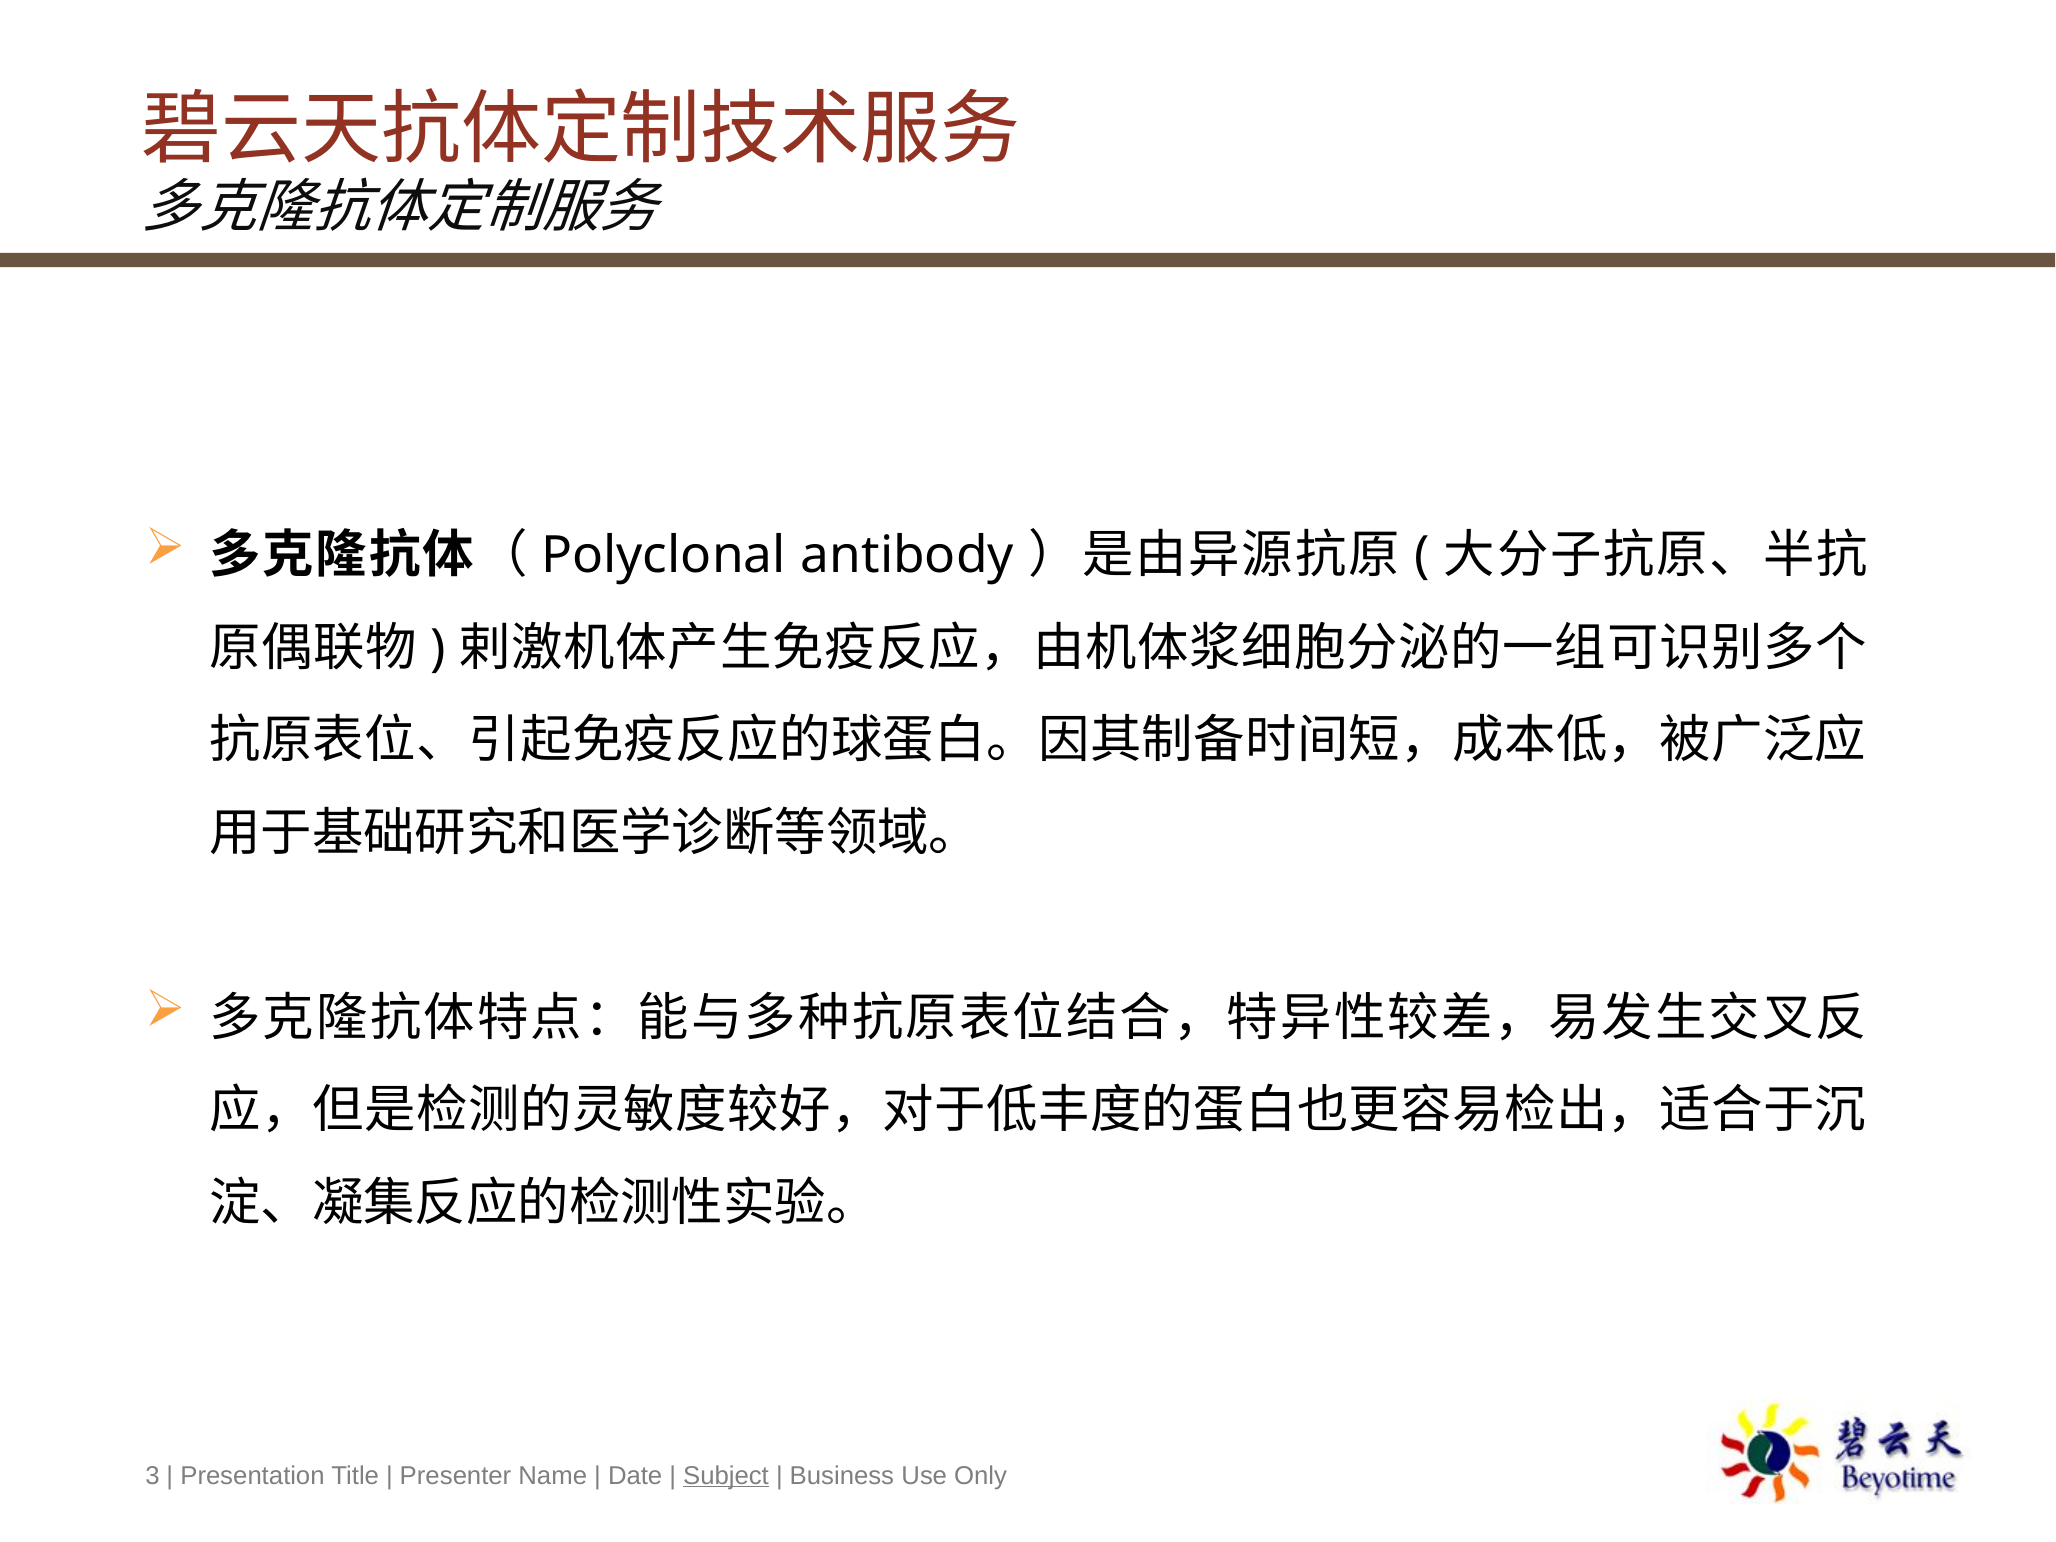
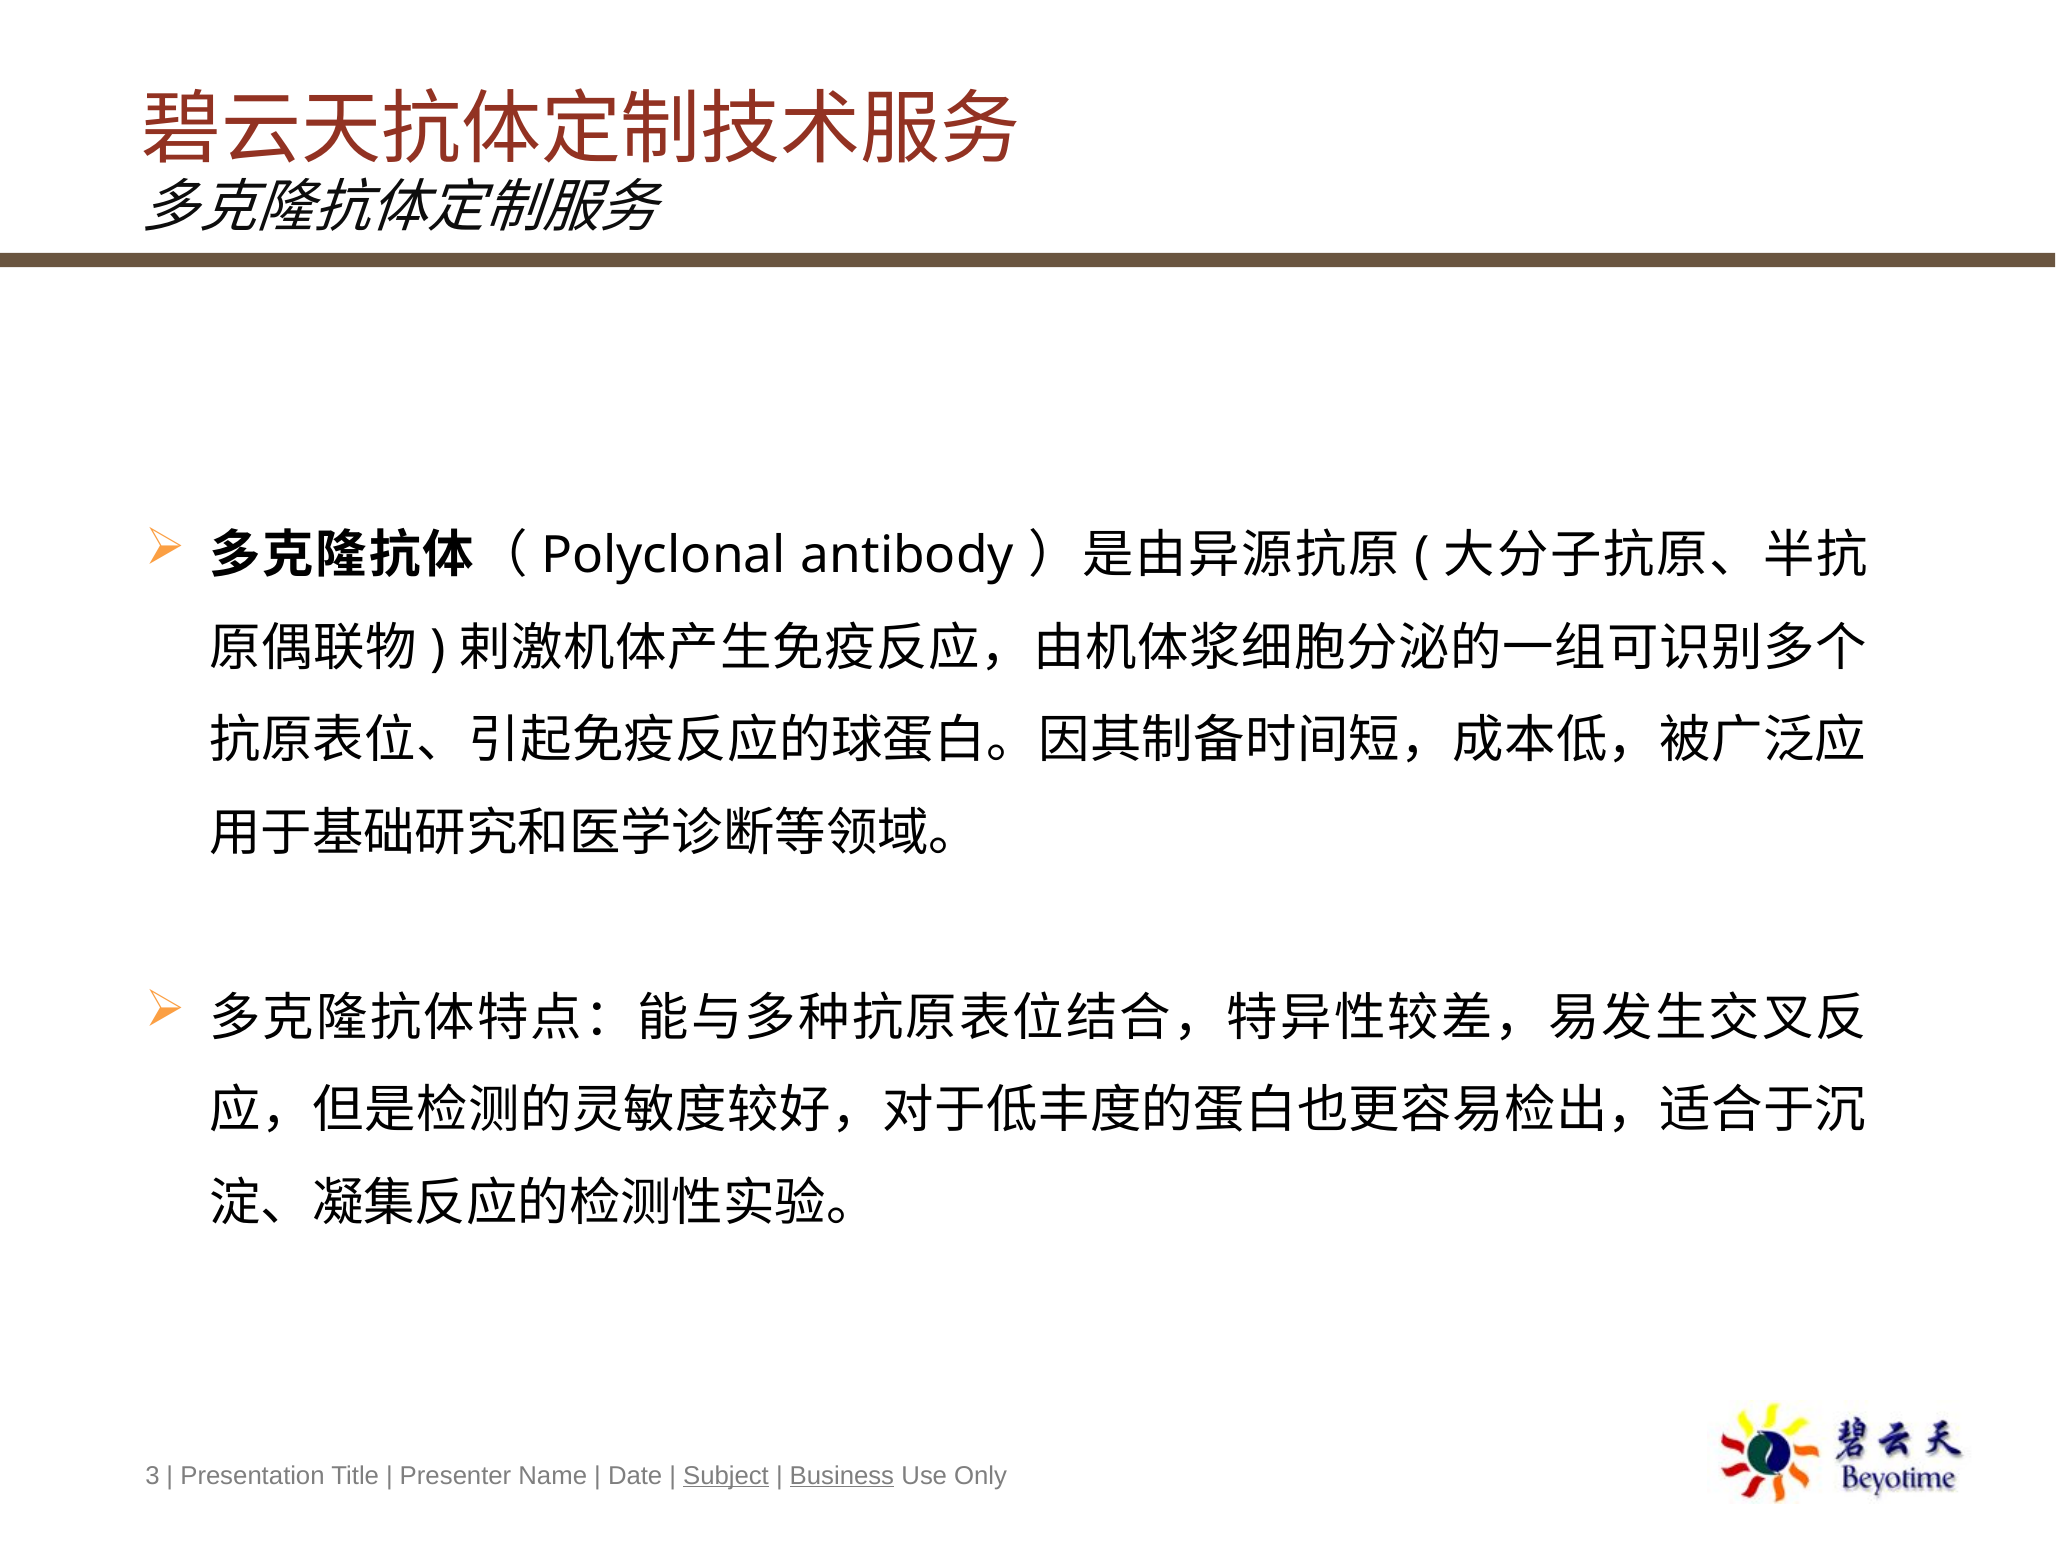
Business underline: none -> present
